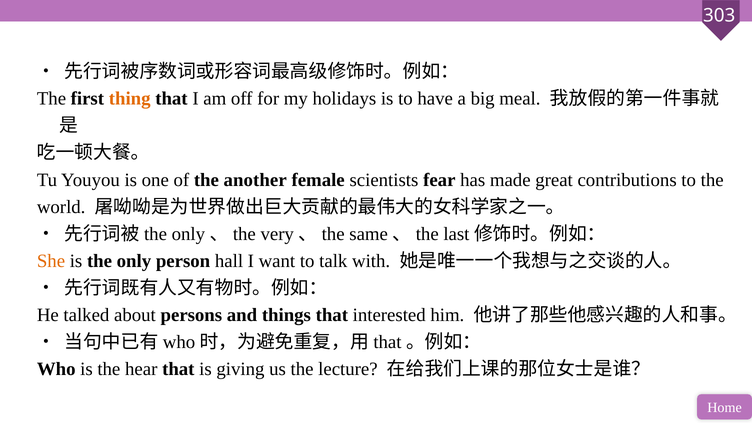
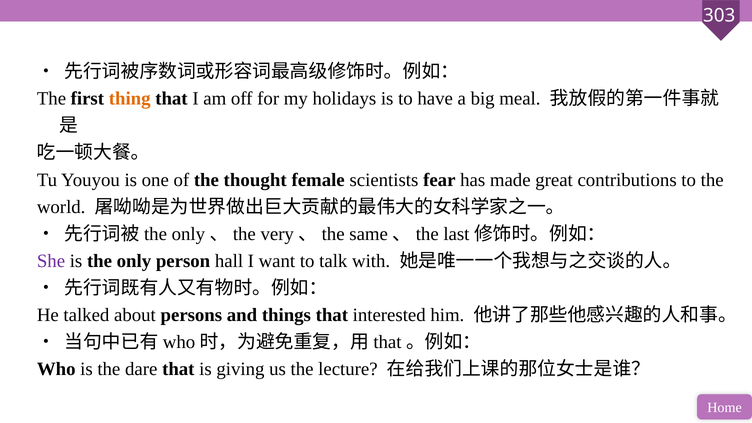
another: another -> thought
She colour: orange -> purple
hear: hear -> dare
